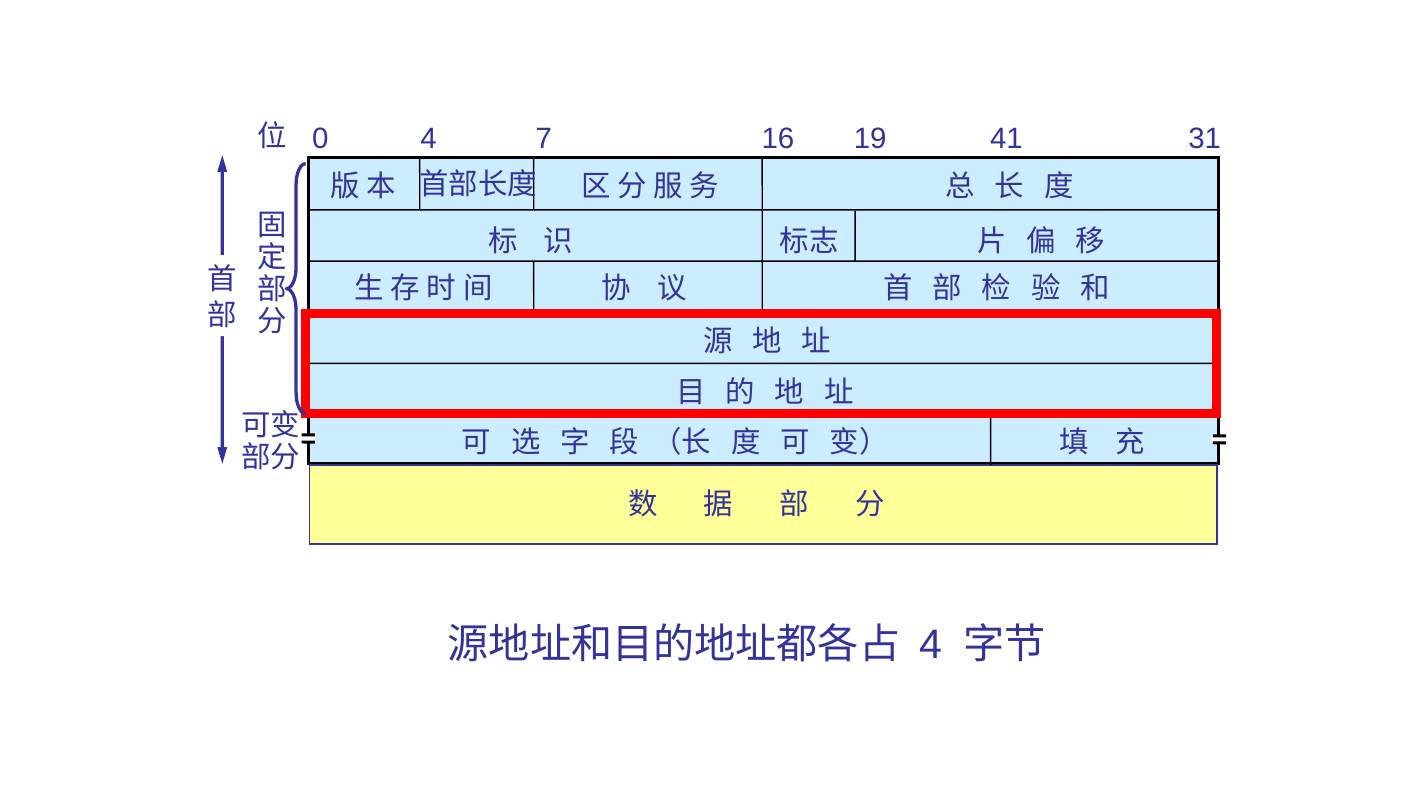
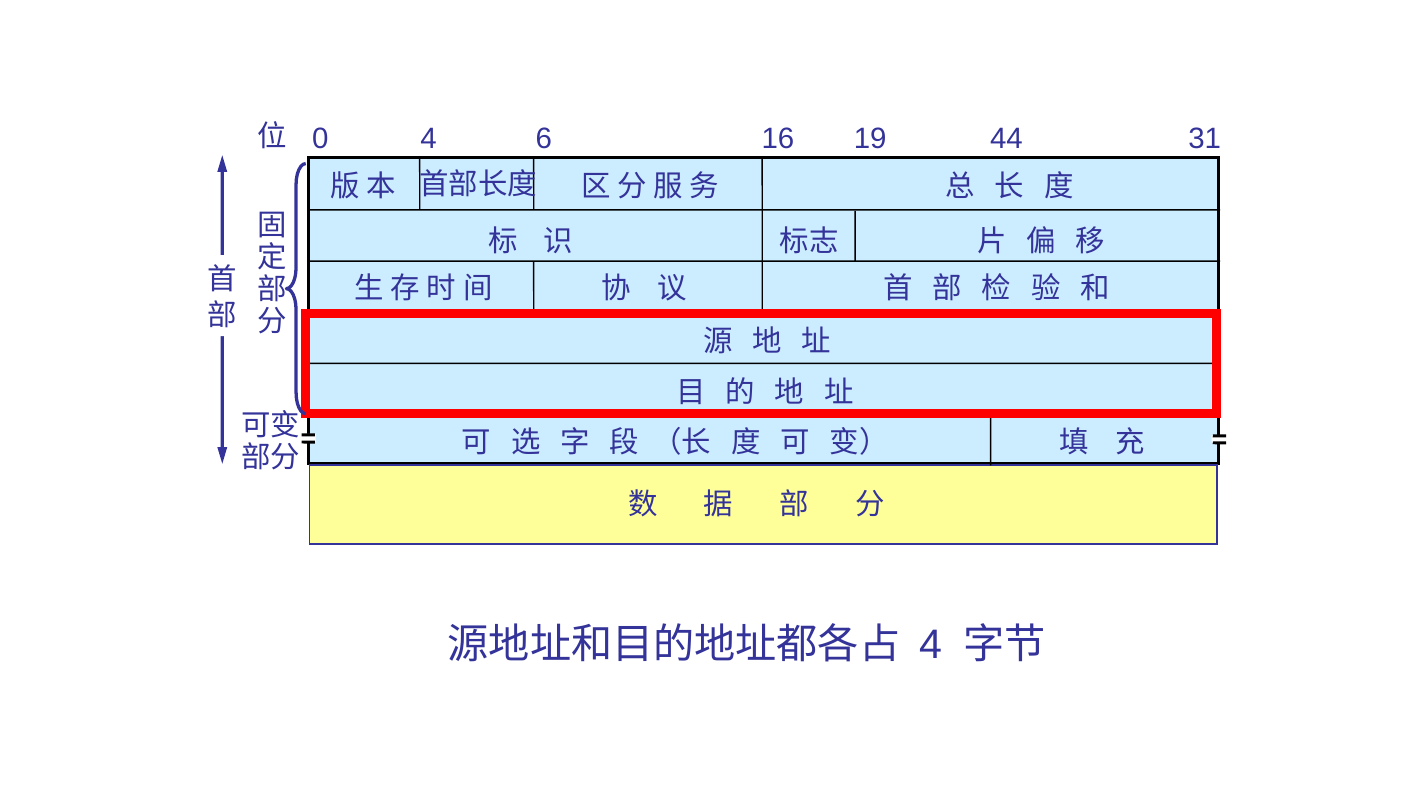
7: 7 -> 6
41: 41 -> 44
